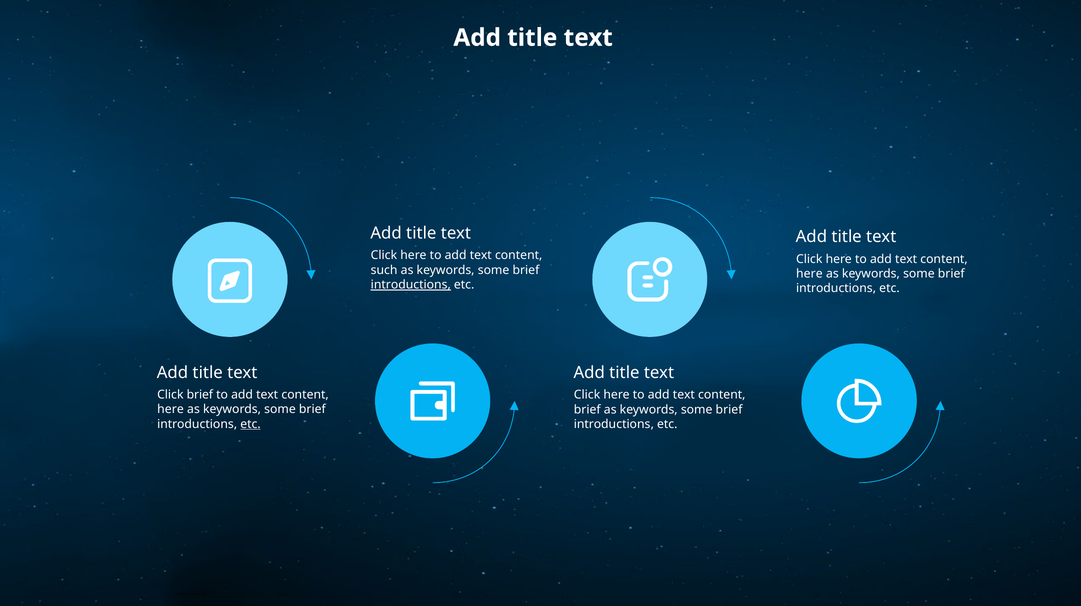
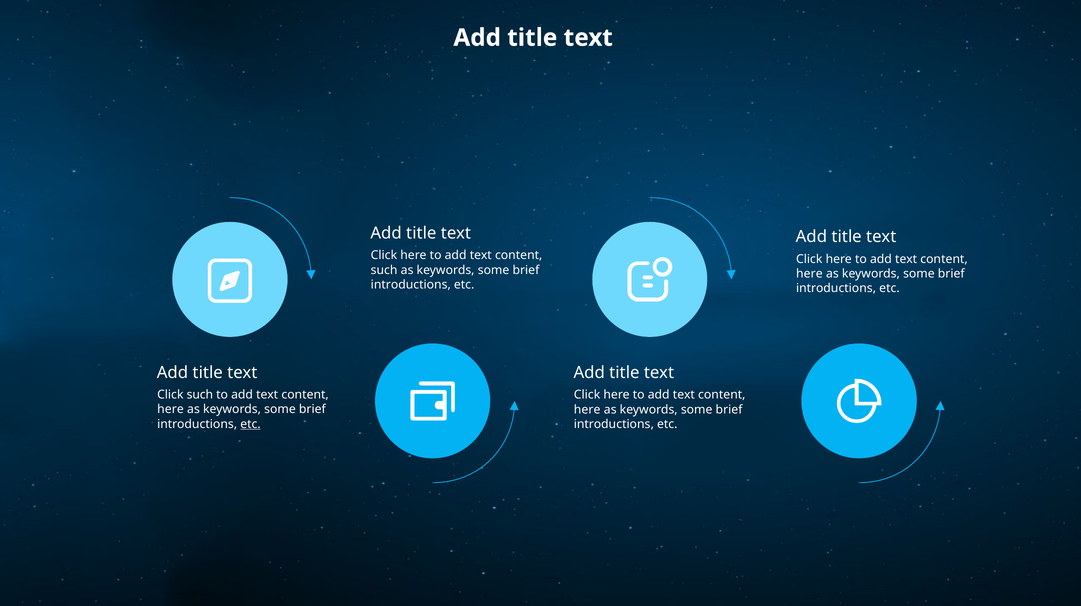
introductions at (411, 284) underline: present -> none
Click brief: brief -> such
brief at (587, 409): brief -> here
